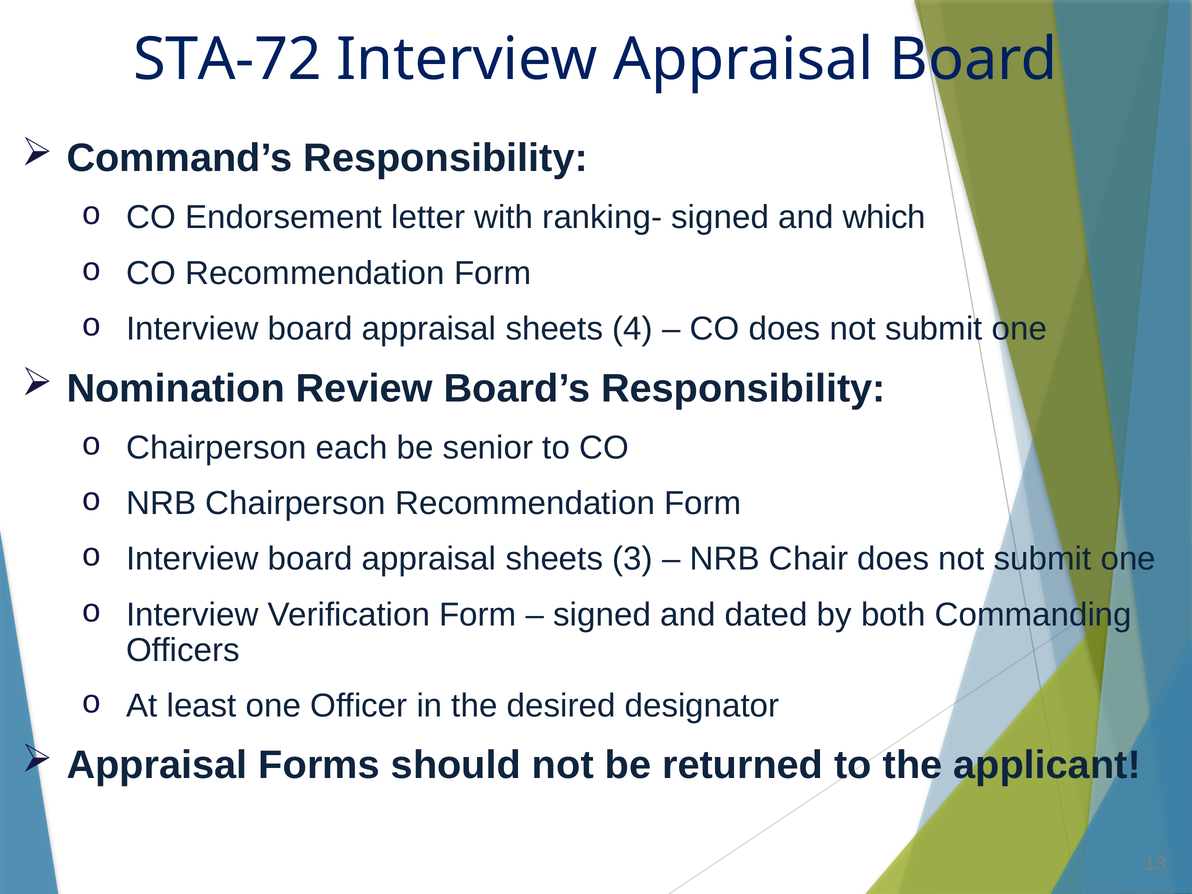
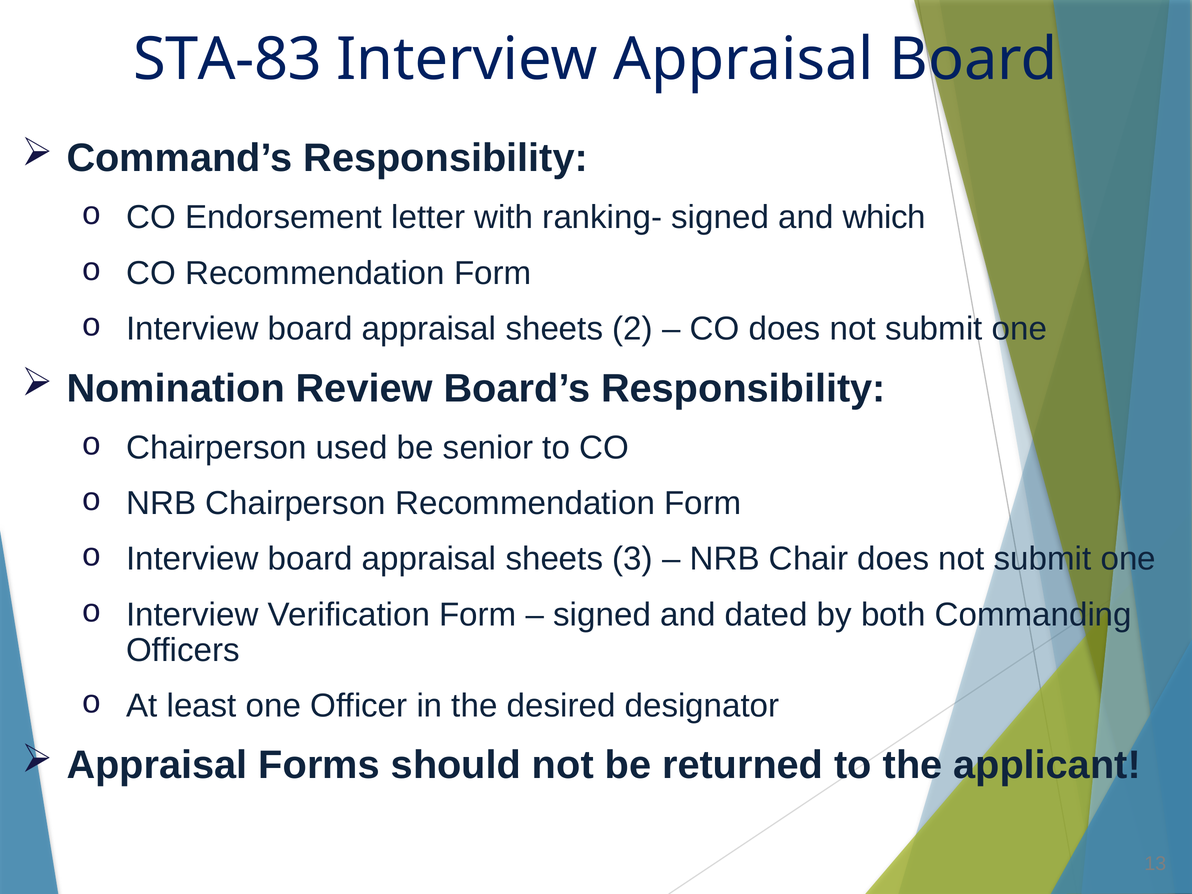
STA-72: STA-72 -> STA-83
4: 4 -> 2
each: each -> used
